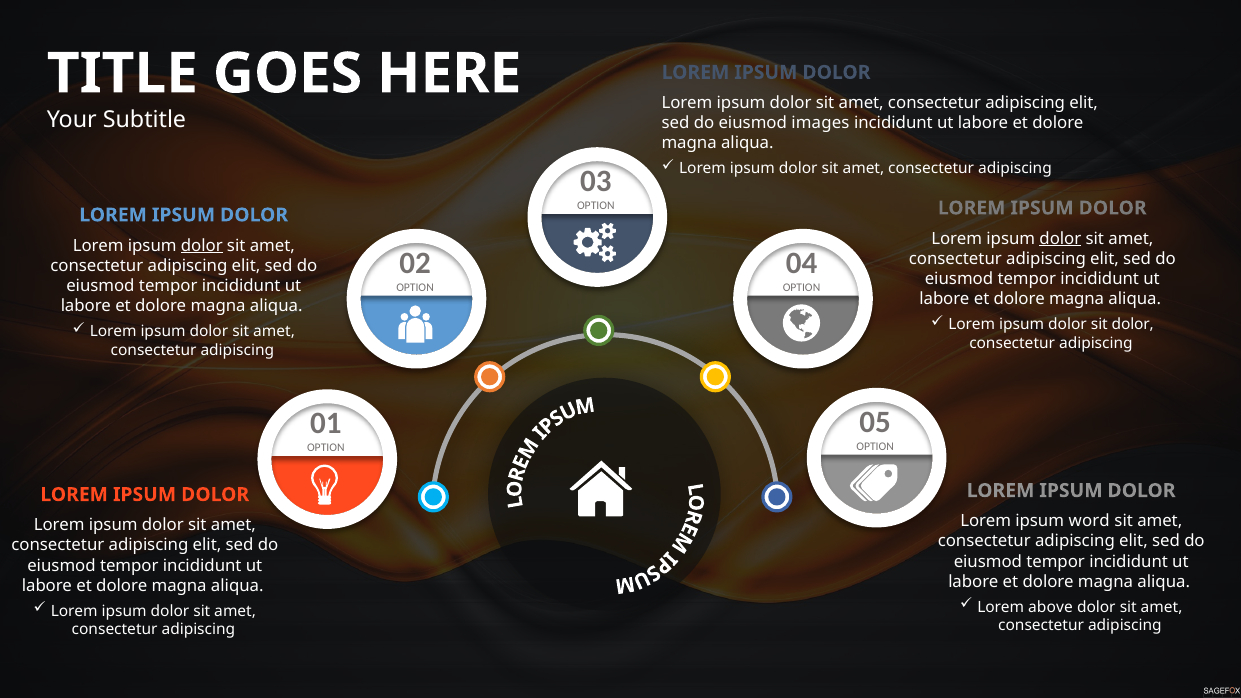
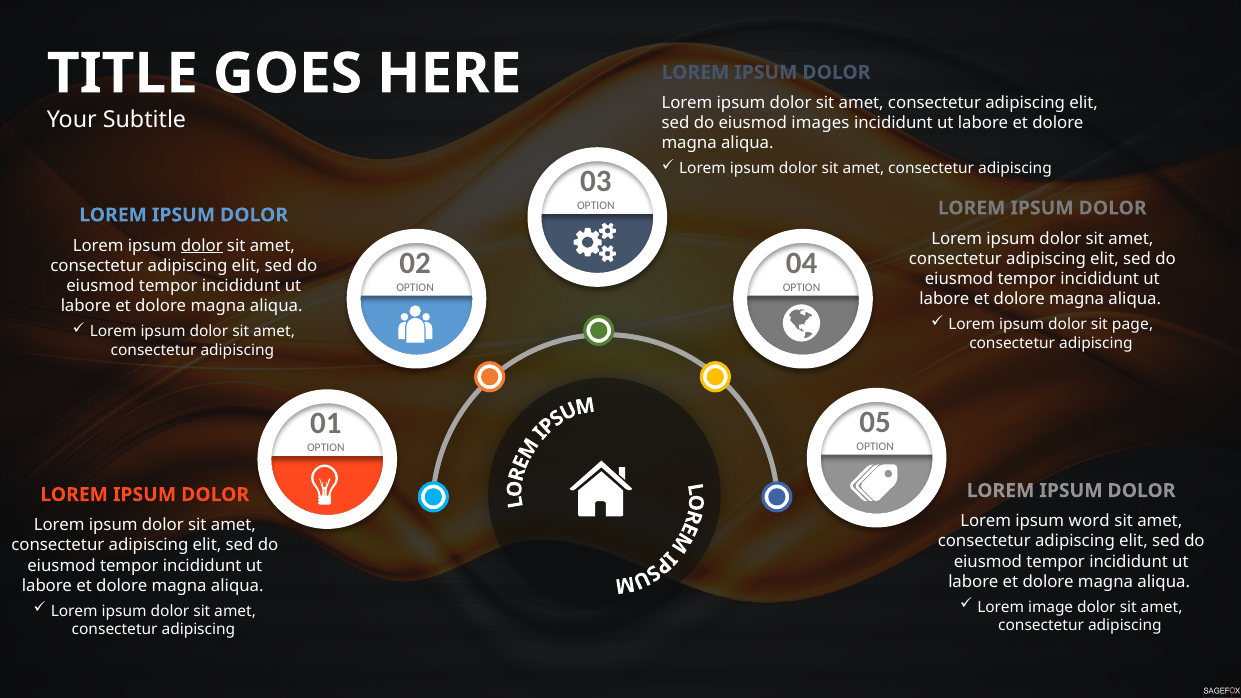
dolor at (1060, 239) underline: present -> none
sit dolor: dolor -> page
above: above -> image
